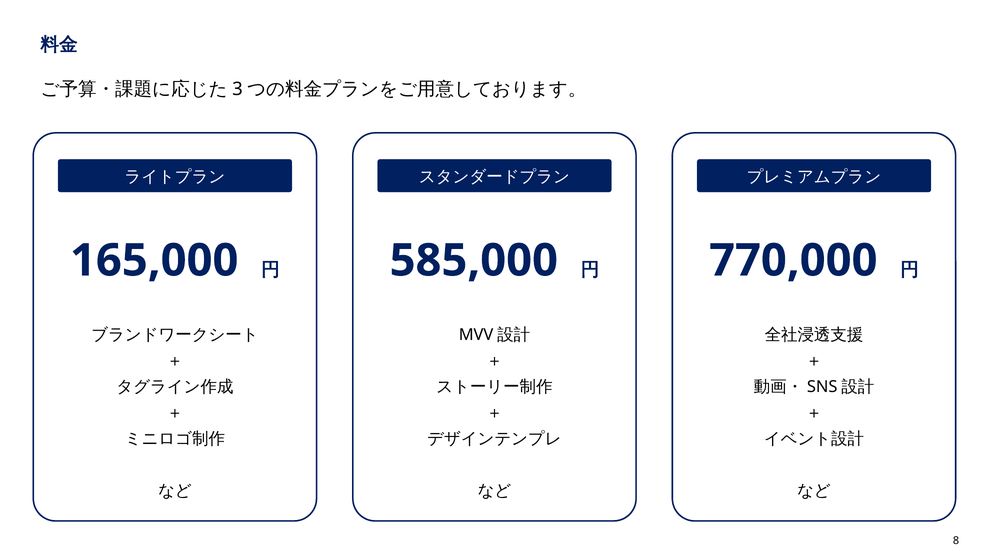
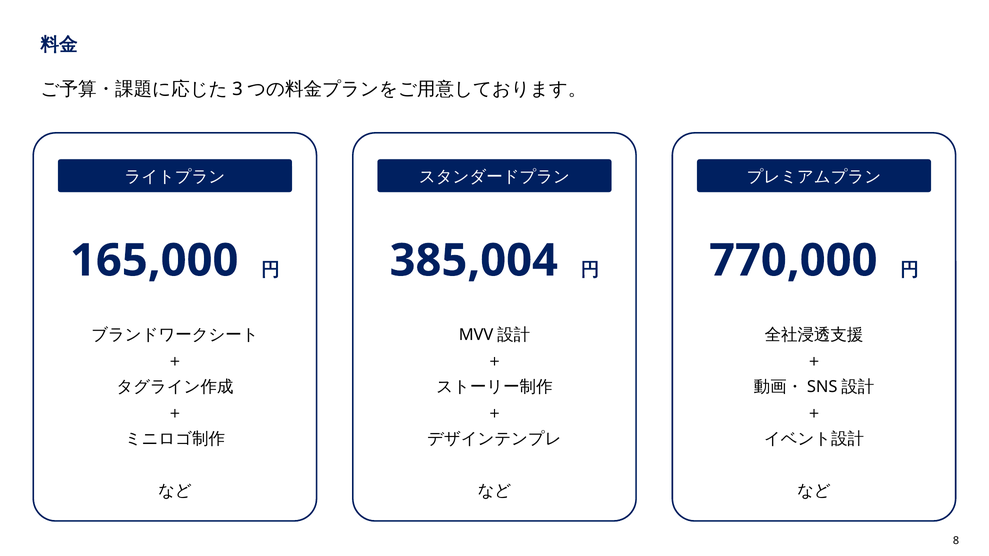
585,000: 585,000 -> 385,004
